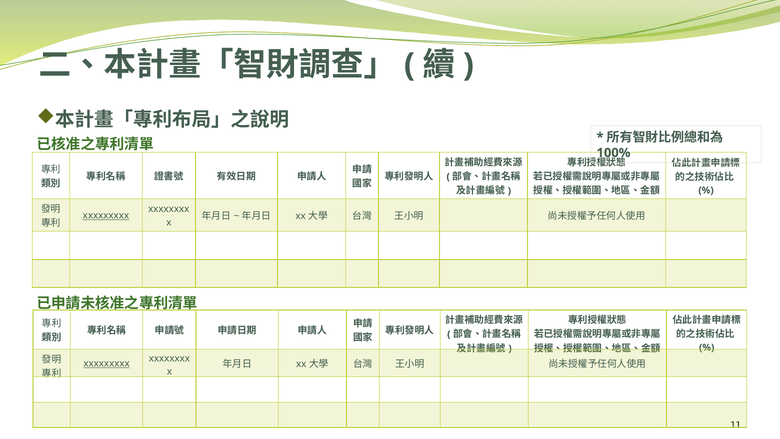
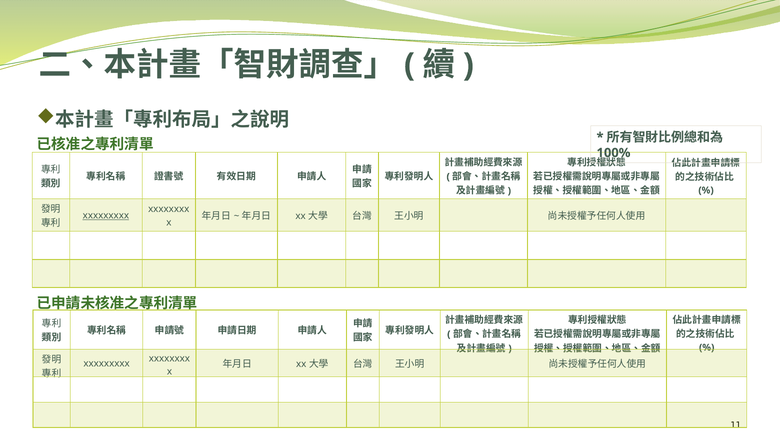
xxxxxxxxx at (107, 363) underline: present -> none
